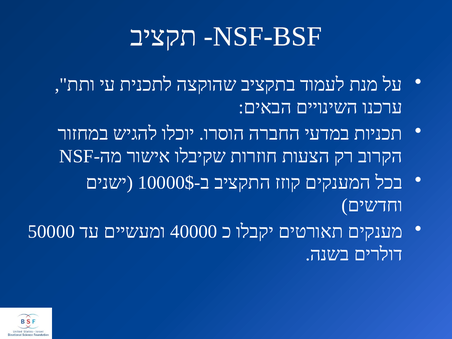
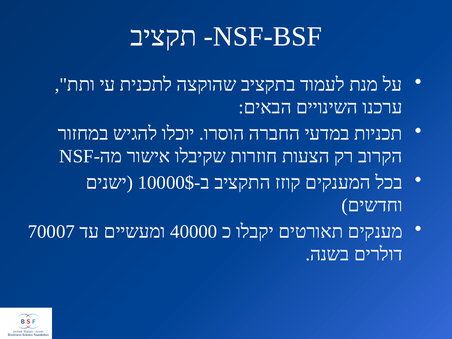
50000: 50000 -> 70007
